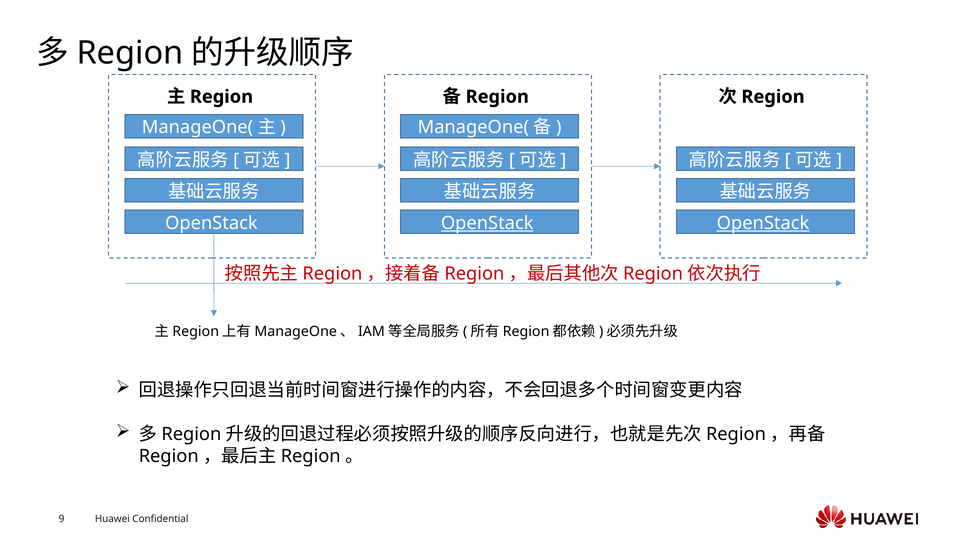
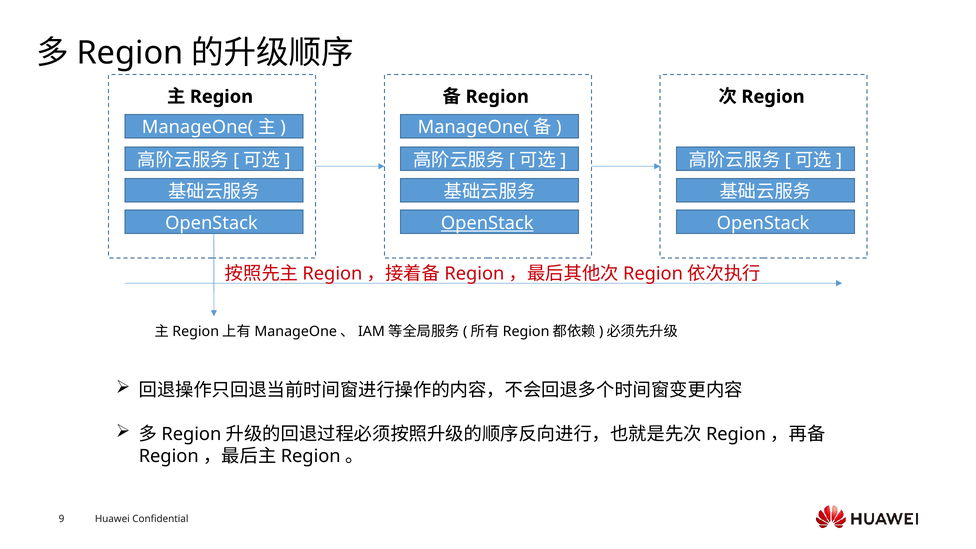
OpenStack at (763, 223) underline: present -> none
